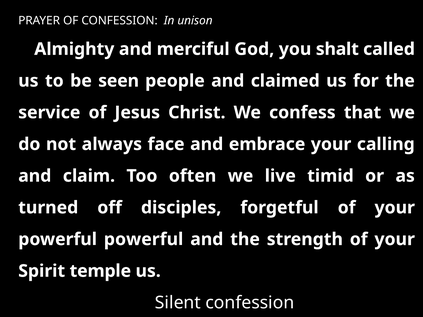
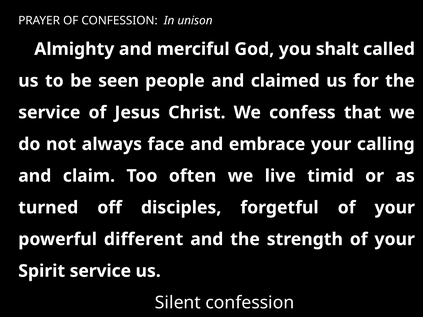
powerful powerful: powerful -> different
Spirit temple: temple -> service
